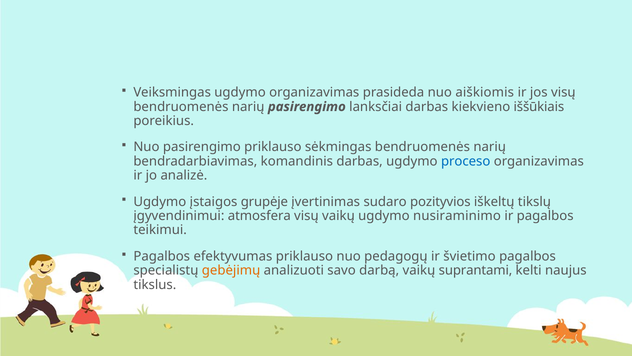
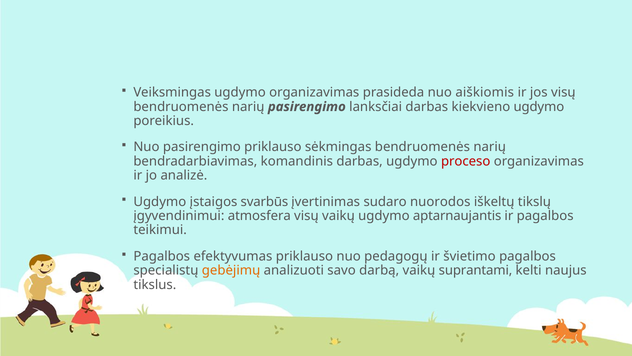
kiekvieno iššūkiais: iššūkiais -> ugdymo
proceso colour: blue -> red
grupėje: grupėje -> svarbūs
pozityvios: pozityvios -> nuorodos
nusiraminimo: nusiraminimo -> aptarnaujantis
